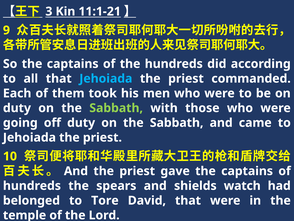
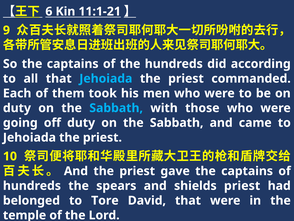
3: 3 -> 6
Sabbath at (116, 108) colour: light green -> light blue
shields watch: watch -> priest
